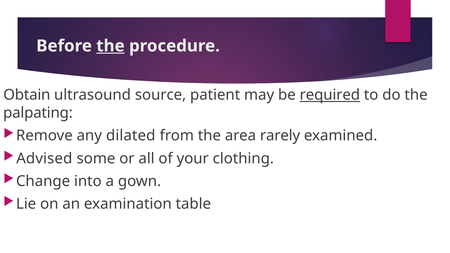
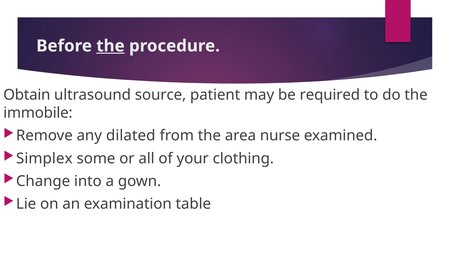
required underline: present -> none
palpating: palpating -> immobile
rarely: rarely -> nurse
Advised: Advised -> Simplex
